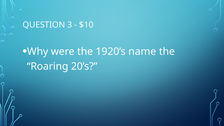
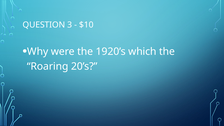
name: name -> which
